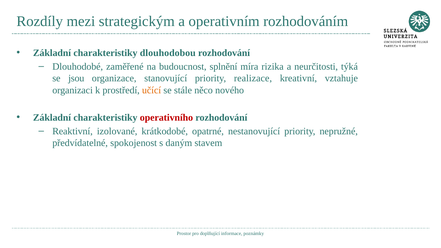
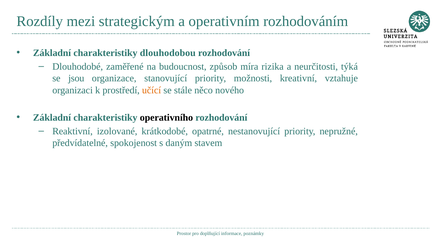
splnění: splnění -> způsob
realizace: realizace -> možnosti
operativního colour: red -> black
